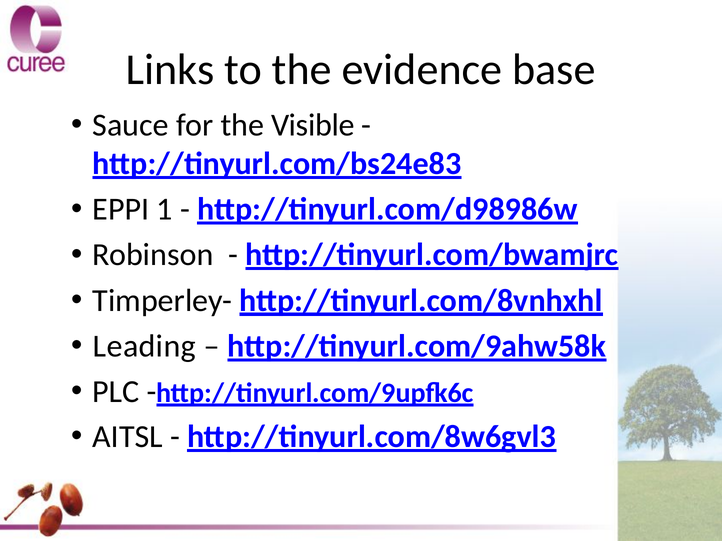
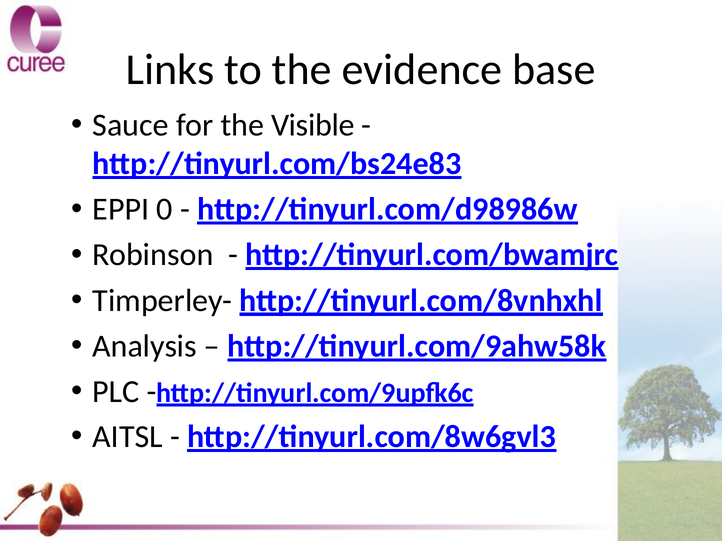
1: 1 -> 0
Leading: Leading -> Analysis
